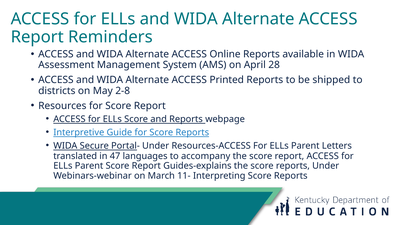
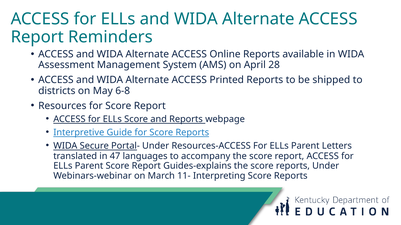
2-8: 2-8 -> 6-8
